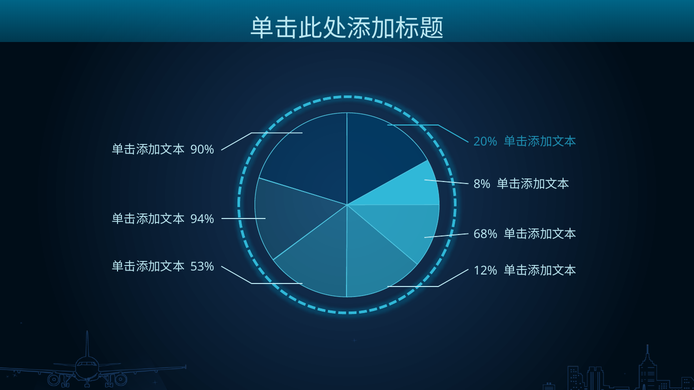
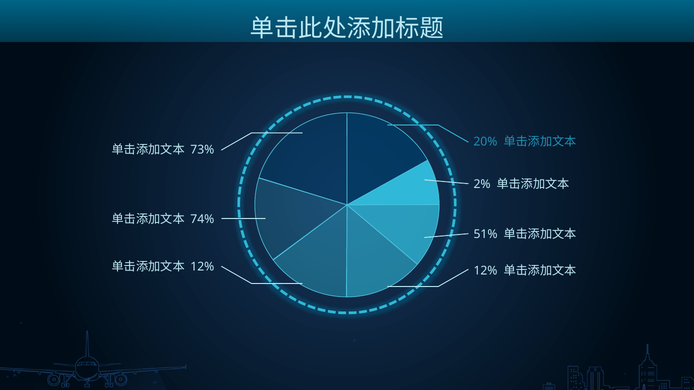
90%: 90% -> 73%
8%: 8% -> 2%
94%: 94% -> 74%
68%: 68% -> 51%
53% at (202, 267): 53% -> 12%
